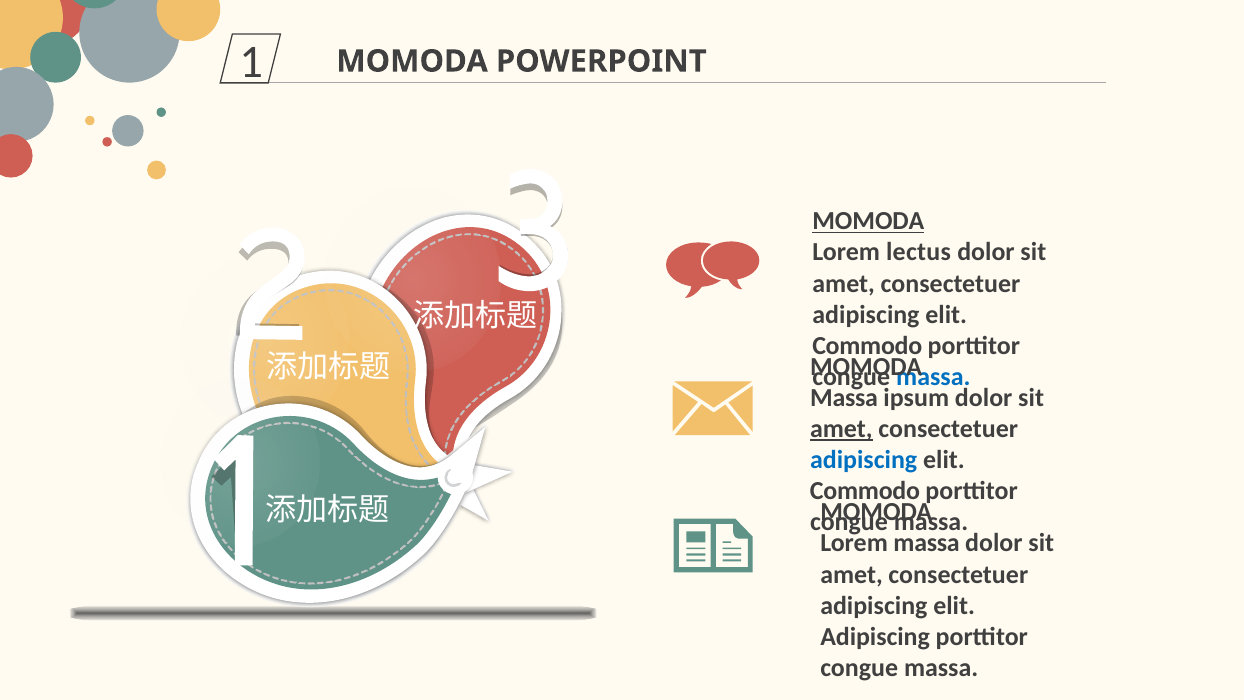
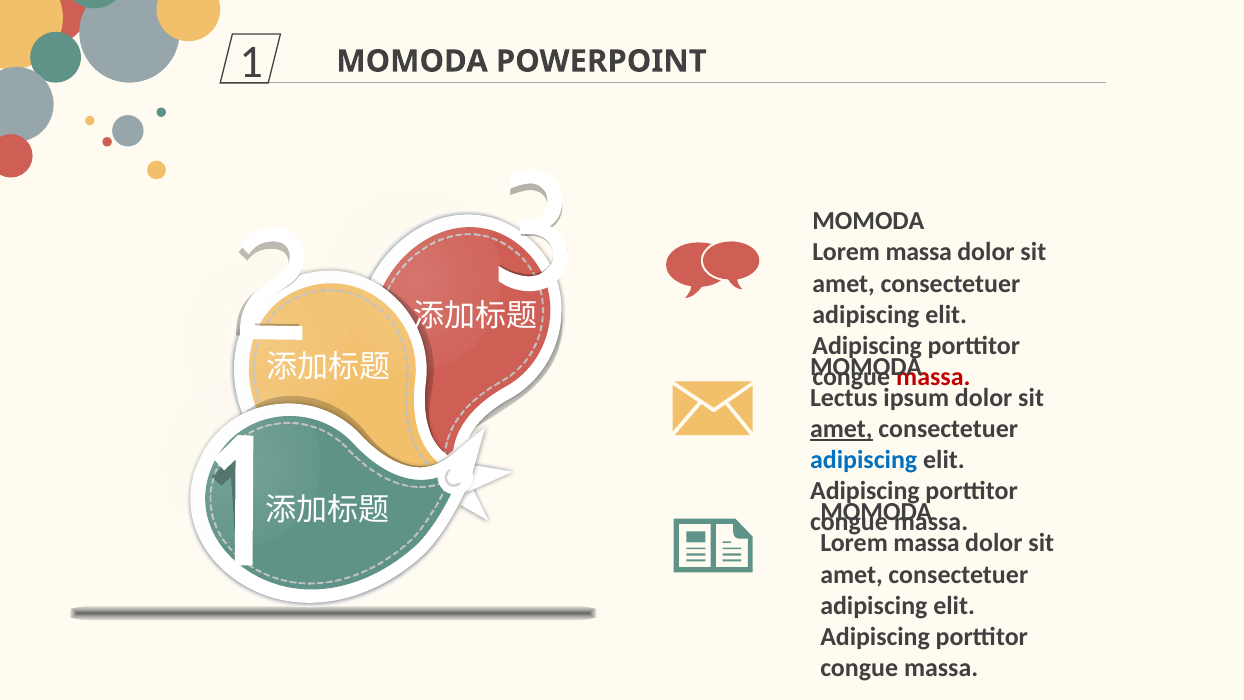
MOMODA at (868, 221) underline: present -> none
lectus at (918, 252): lectus -> massa
Commodo at (867, 346): Commodo -> Adipiscing
massa at (933, 377) colour: blue -> red
Massa at (844, 398): Massa -> Lectus
Commodo at (865, 491): Commodo -> Adipiscing
